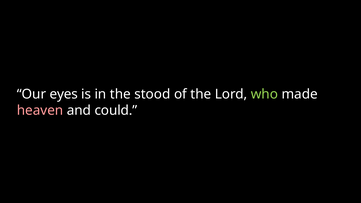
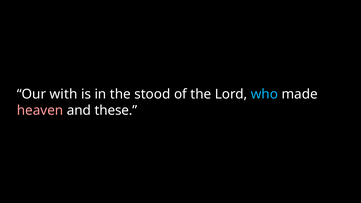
eyes: eyes -> with
who colour: light green -> light blue
could: could -> these
